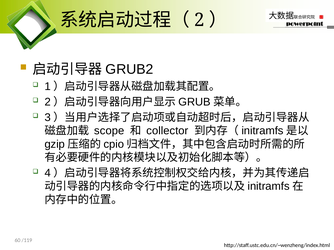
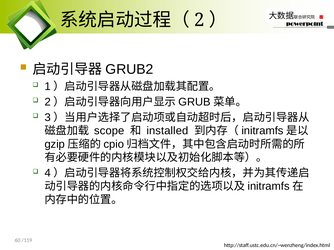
collector: collector -> installed
